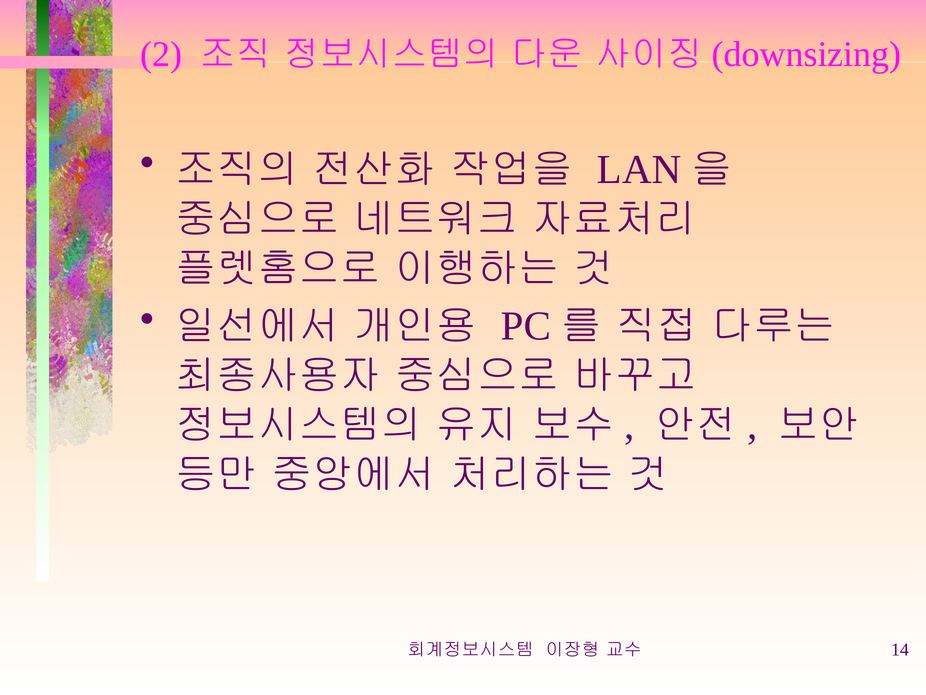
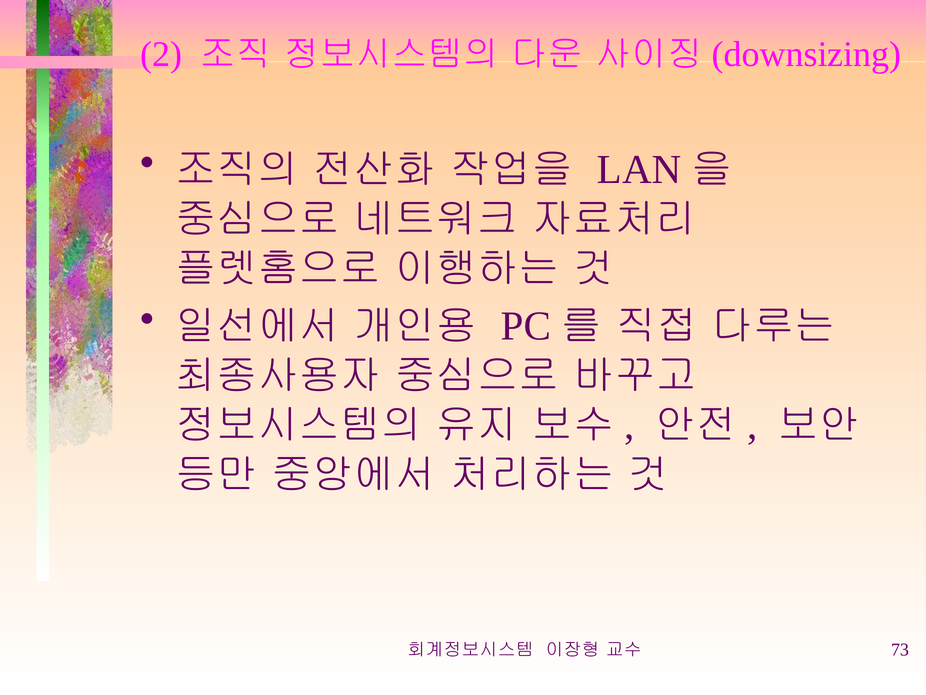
14: 14 -> 73
